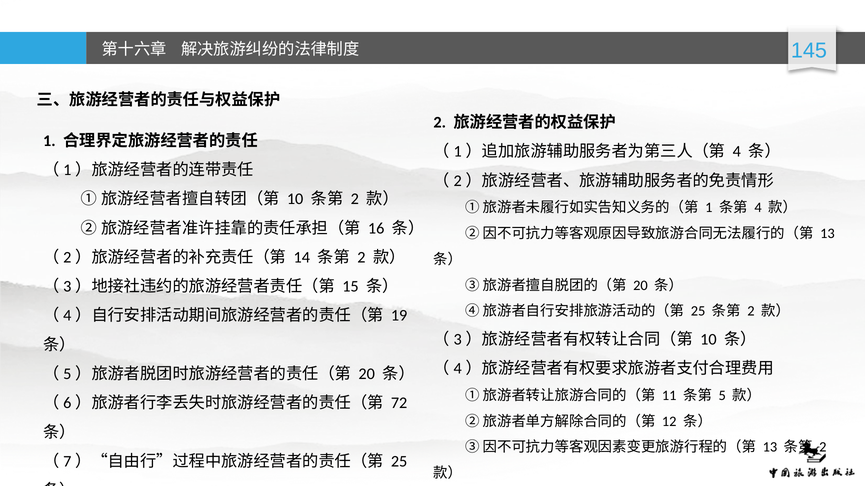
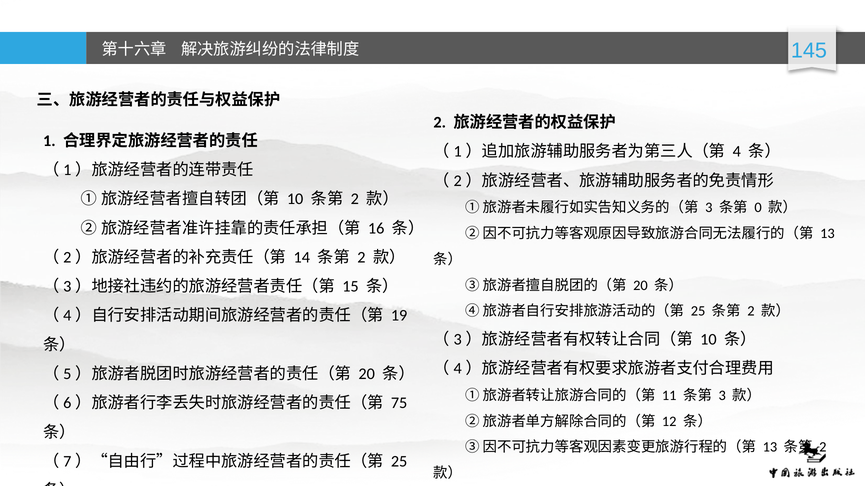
1 at (709, 208): 1 -> 3
4 at (758, 208): 4 -> 0
5 at (722, 396): 5 -> 3
72: 72 -> 75
